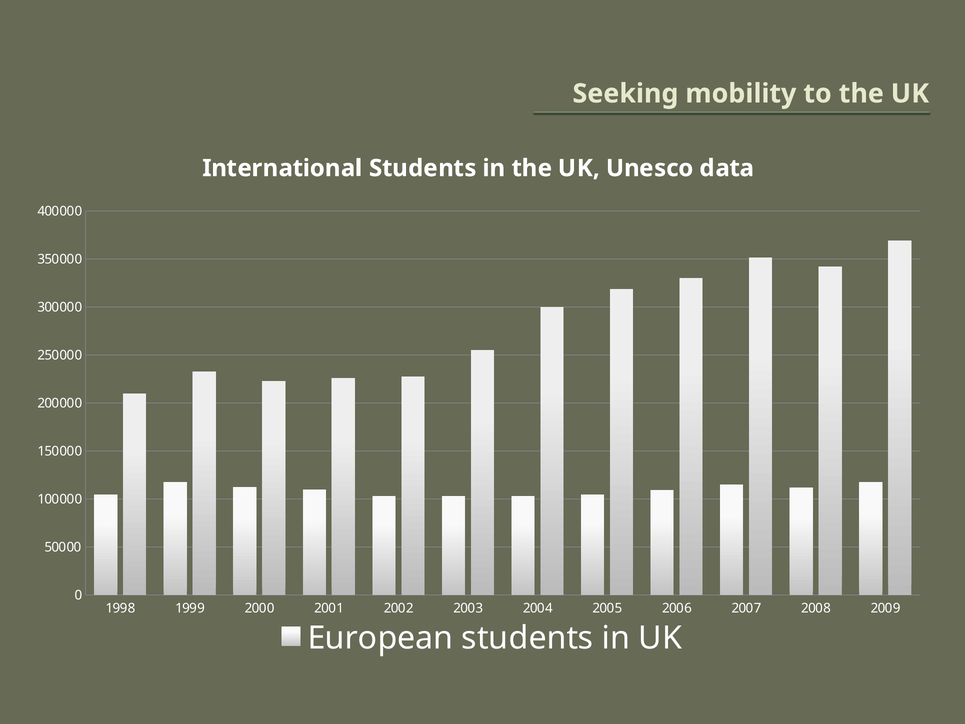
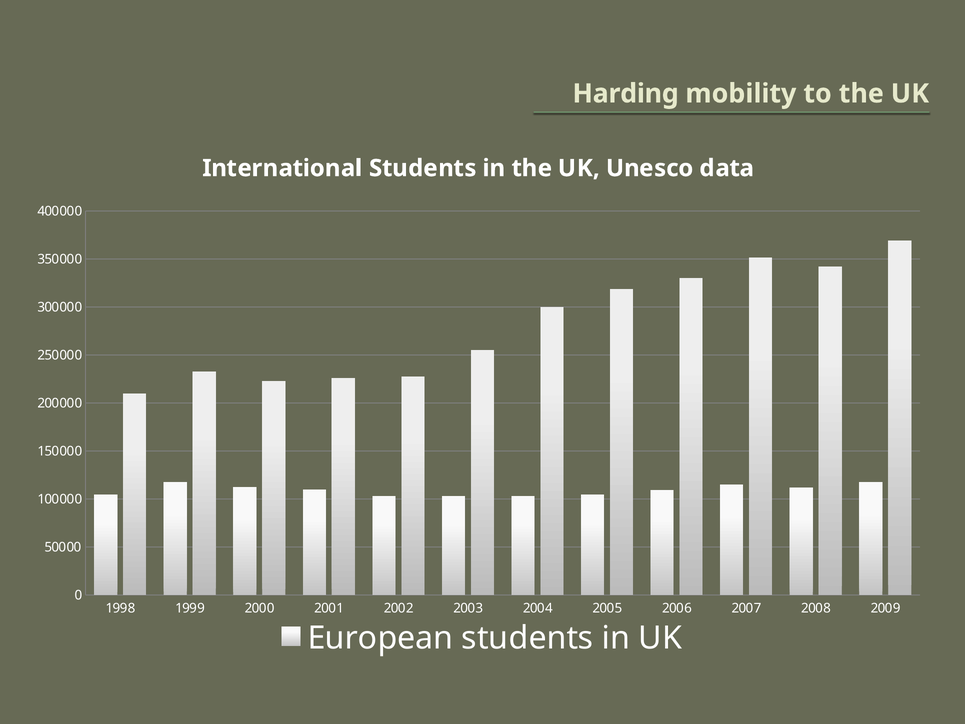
Seeking: Seeking -> Harding
